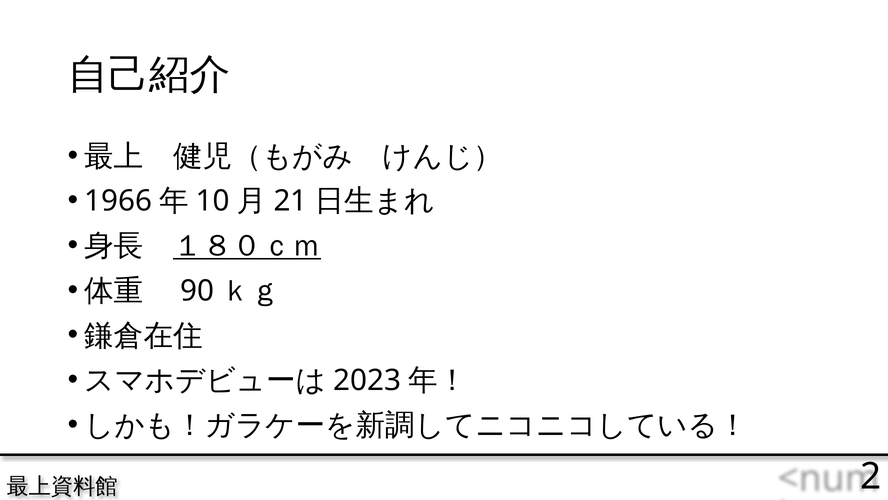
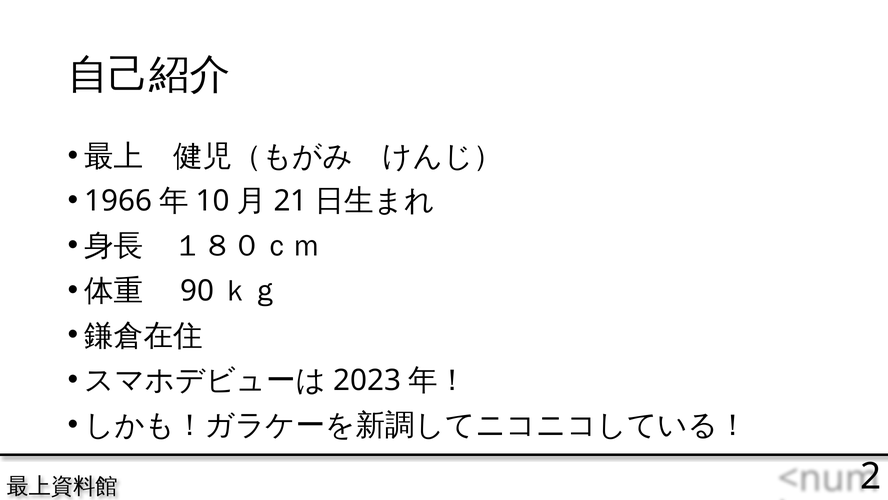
１８０ｃｍ underline: present -> none
